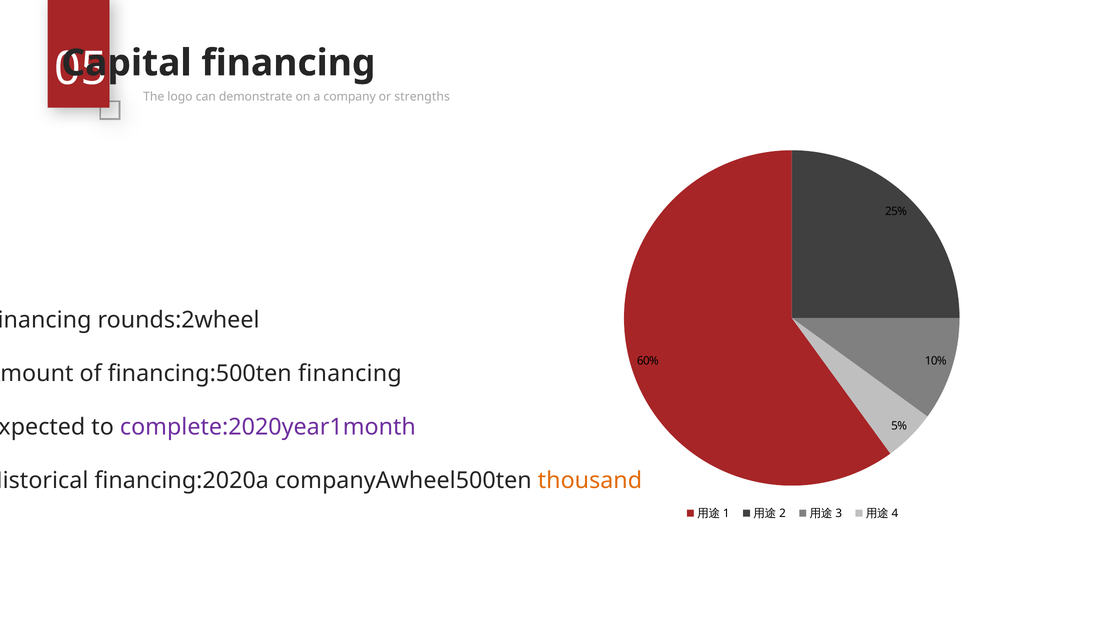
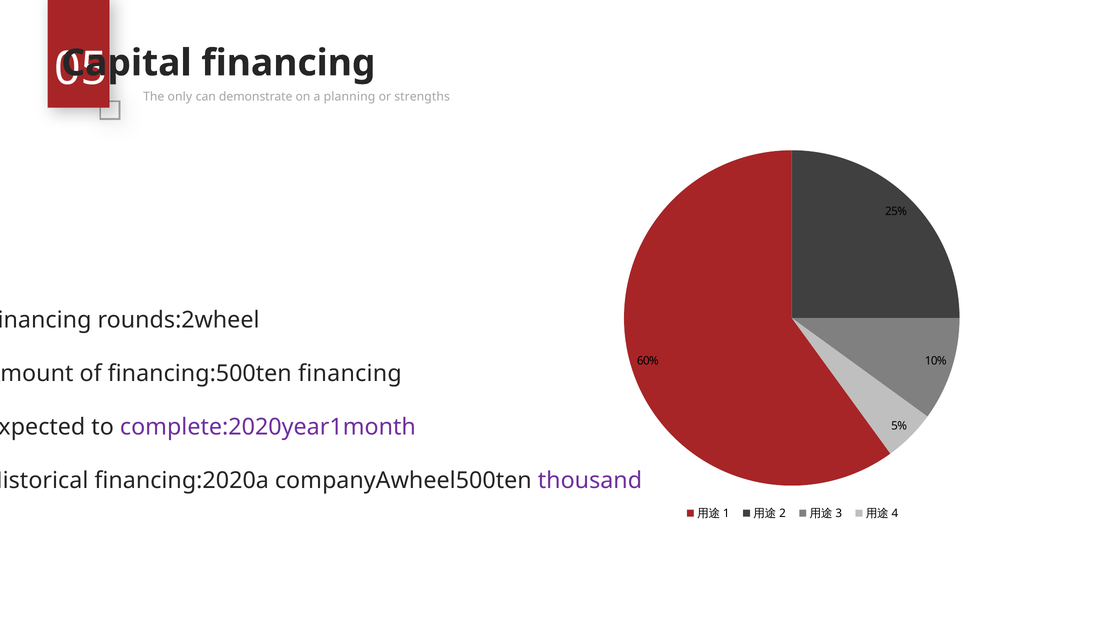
logo: logo -> only
company: company -> planning
thousand colour: orange -> purple
